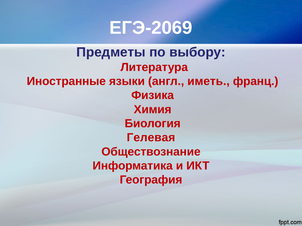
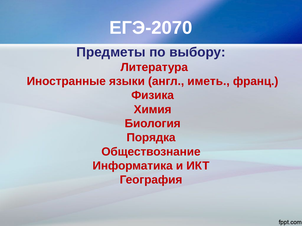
ЕГЭ-2069: ЕГЭ-2069 -> ЕГЭ-2070
Гелевая: Гелевая -> Порядка
